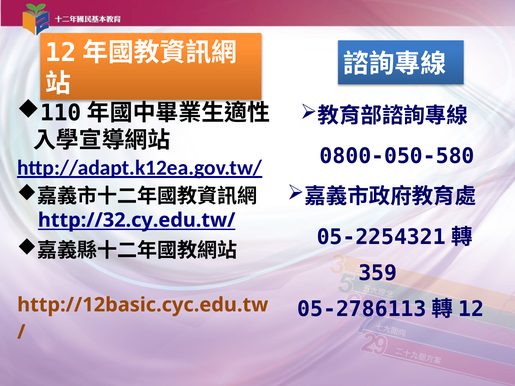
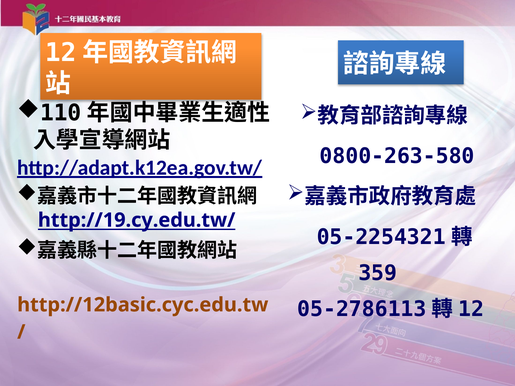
0800-050-580: 0800-050-580 -> 0800-263-580
http://32.cy.edu.tw/: http://32.cy.edu.tw/ -> http://19.cy.edu.tw/
